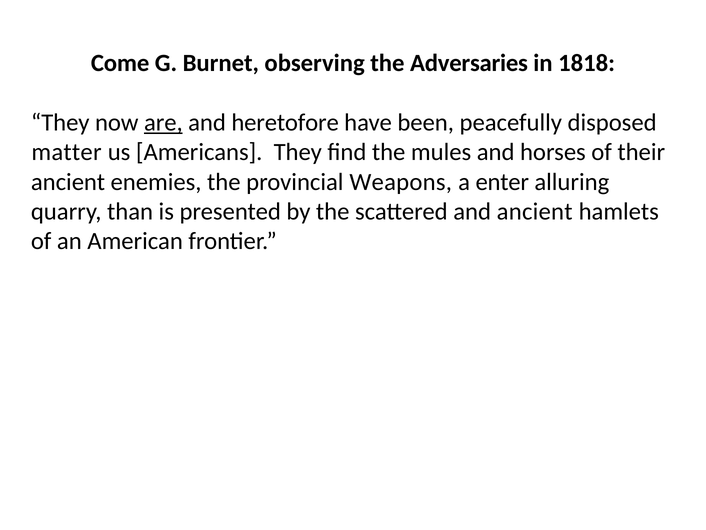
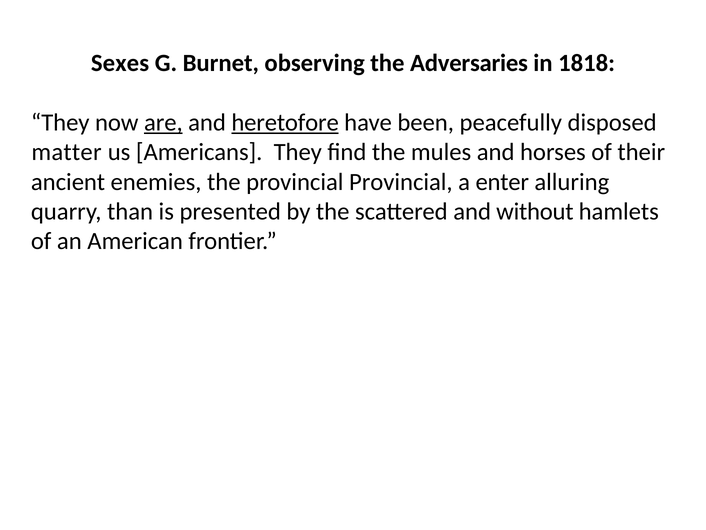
Come: Come -> Sexes
heretofore underline: none -> present
provincial Weapons: Weapons -> Provincial
and ancient: ancient -> without
